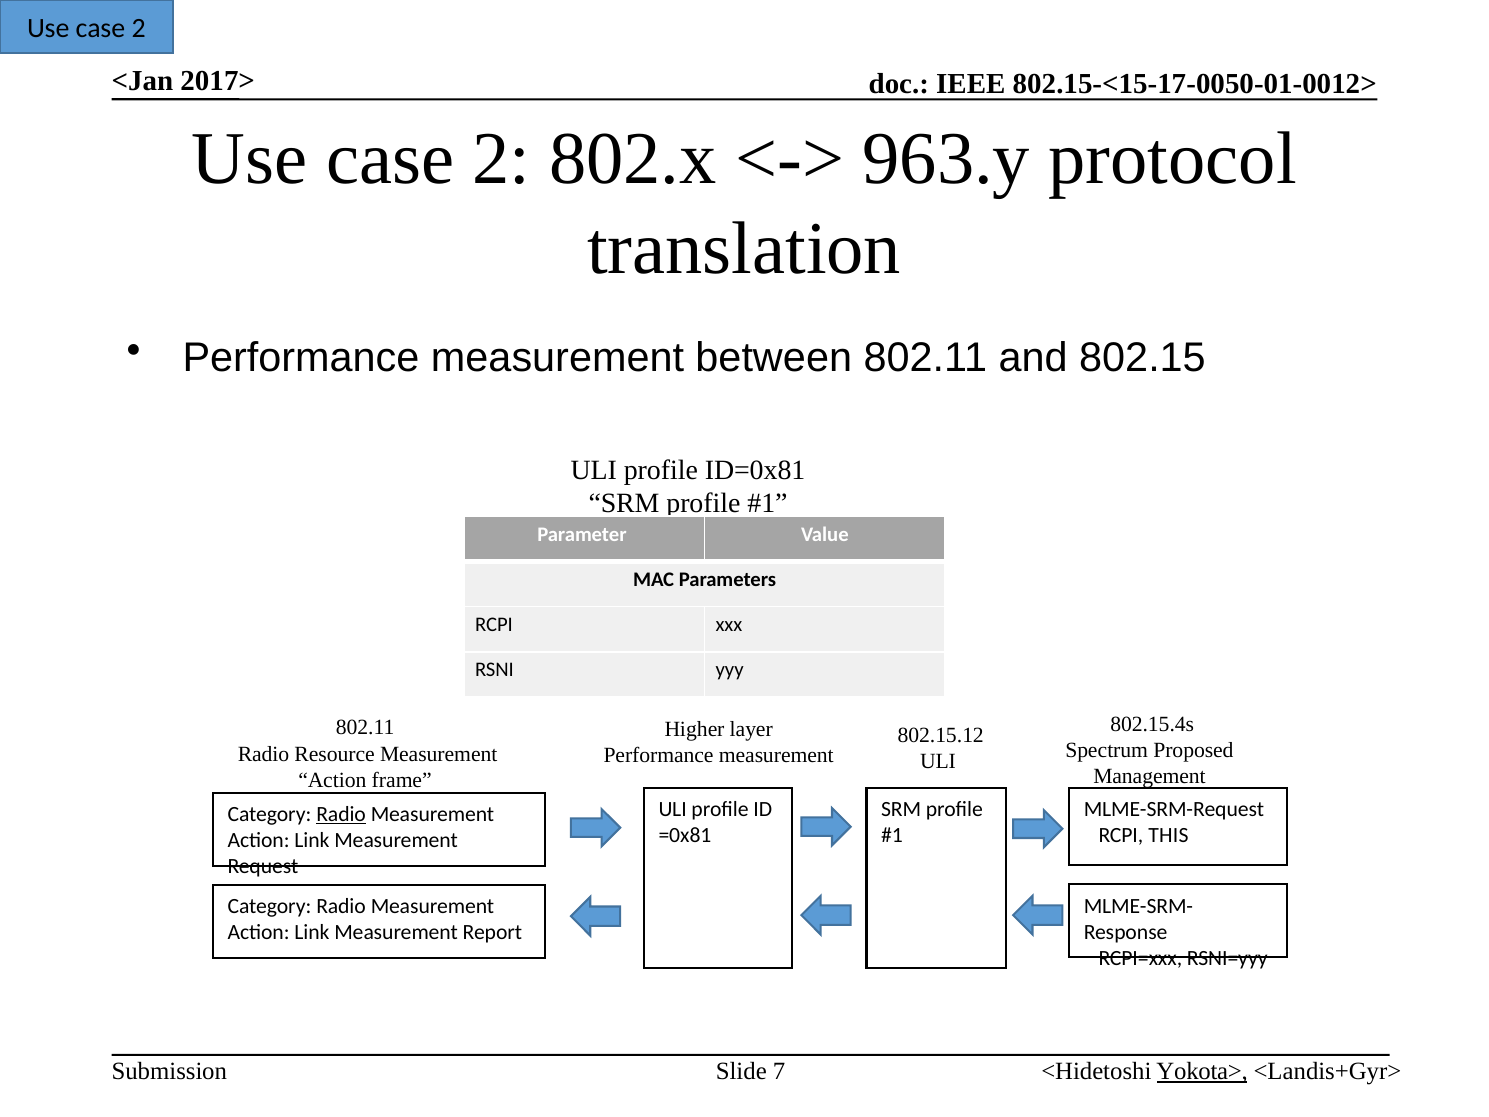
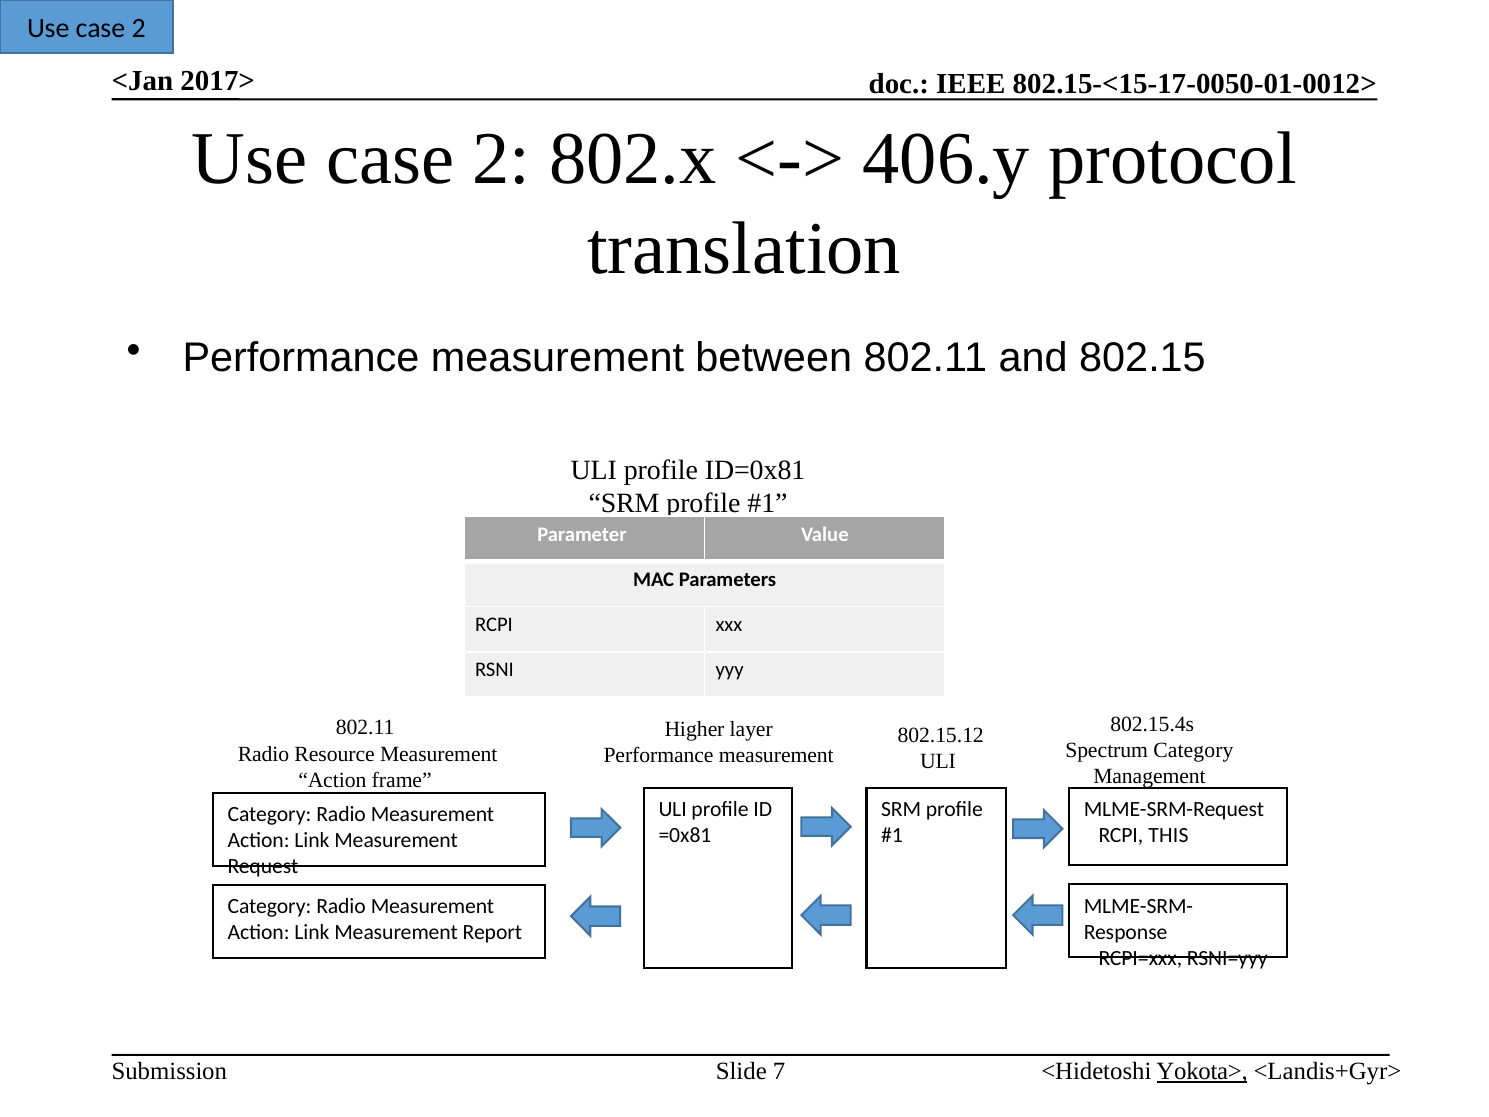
963.y: 963.y -> 406.y
Spectrum Proposed: Proposed -> Category
Radio at (341, 814) underline: present -> none
